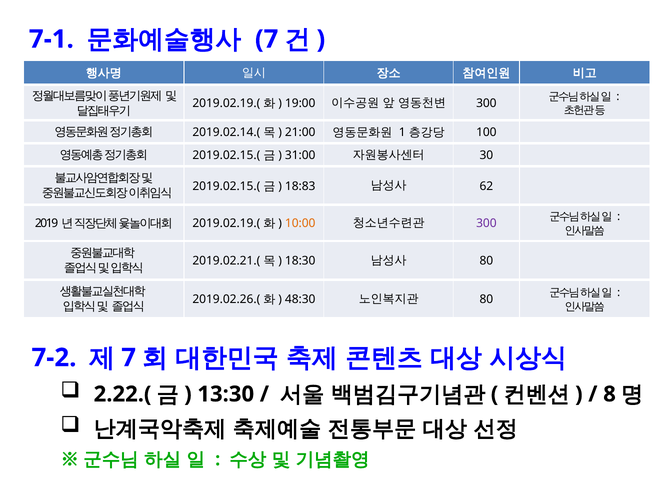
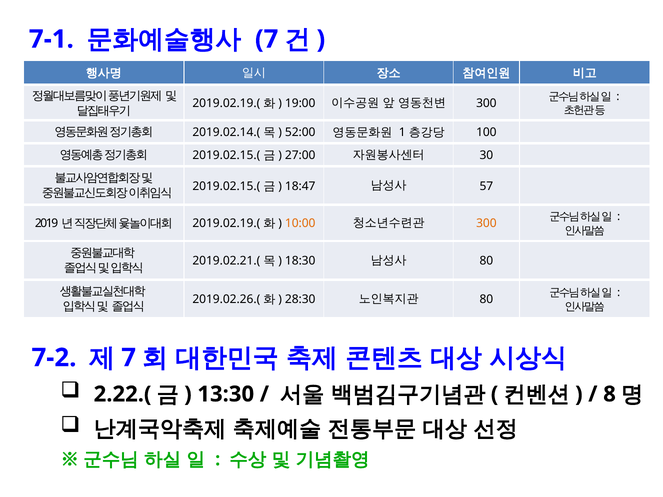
21:00: 21:00 -> 52:00
31:00: 31:00 -> 27:00
18:83: 18:83 -> 18:47
62: 62 -> 57
300 at (486, 224) colour: purple -> orange
48:30: 48:30 -> 28:30
